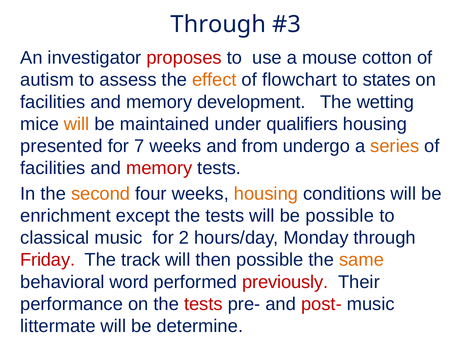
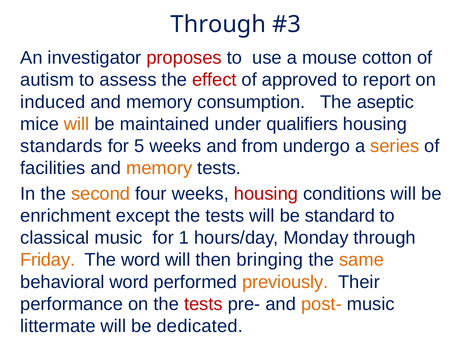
effect colour: orange -> red
flowchart: flowchart -> approved
states: states -> report
facilities at (53, 102): facilities -> induced
development: development -> consumption
wetting: wetting -> aseptic
presented: presented -> standards
7: 7 -> 5
memory at (159, 168) colour: red -> orange
housing at (266, 194) colour: orange -> red
be possible: possible -> standard
2: 2 -> 1
Friday colour: red -> orange
The track: track -> word
then possible: possible -> bringing
previously colour: red -> orange
post- colour: red -> orange
determine: determine -> dedicated
